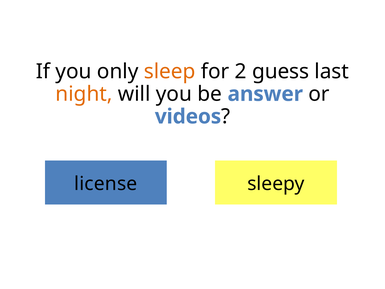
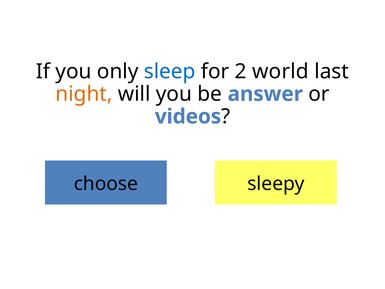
sleep colour: orange -> blue
guess: guess -> world
license: license -> choose
